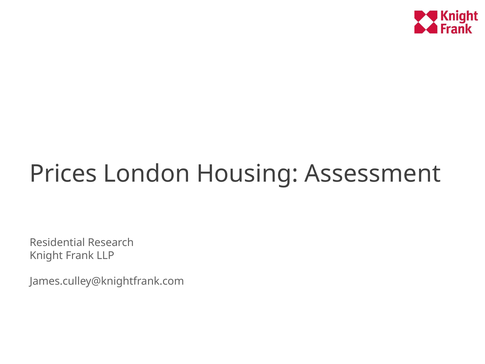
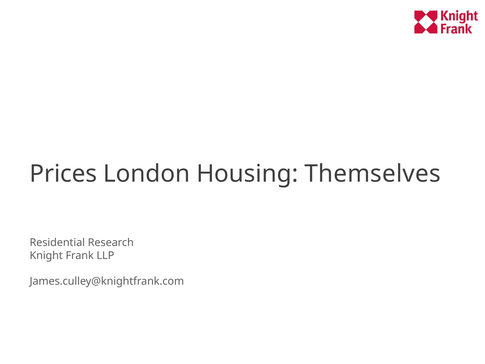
Assessment: Assessment -> Themselves
